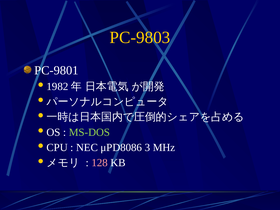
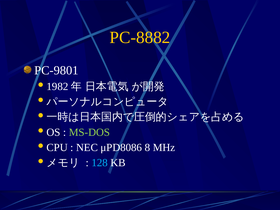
PC-9803: PC-9803 -> PC-8882
3: 3 -> 8
128 colour: pink -> light blue
